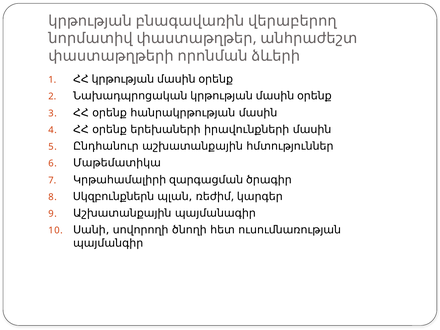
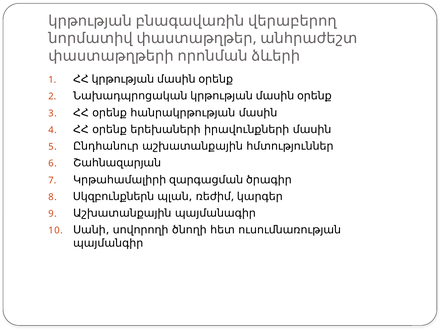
Մաթեմատիկա: Մաթեմատիկա -> Շահնազարյան
